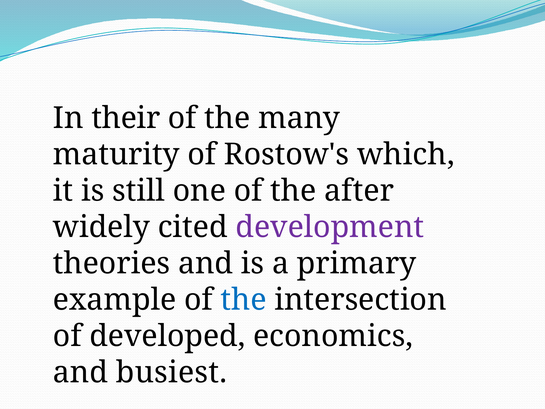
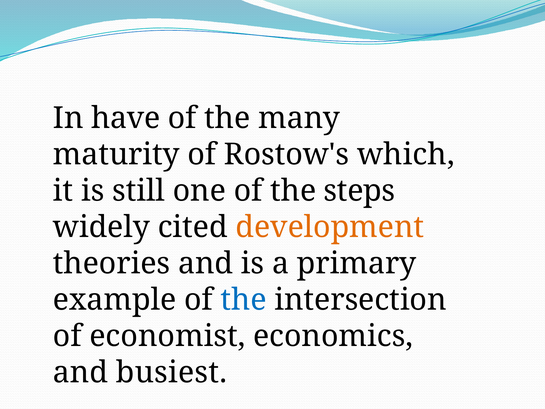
their: their -> have
after: after -> steps
development colour: purple -> orange
developed: developed -> economist
